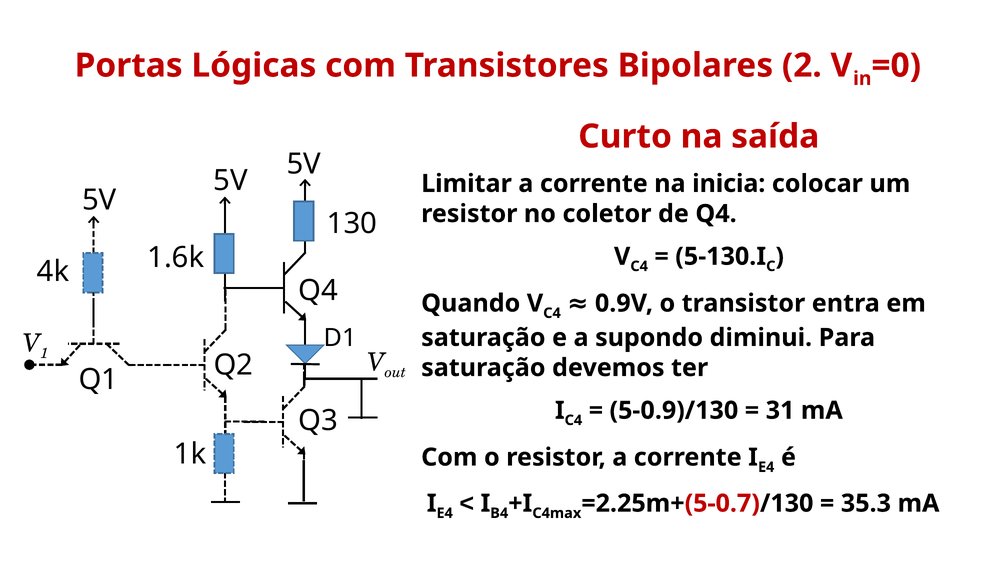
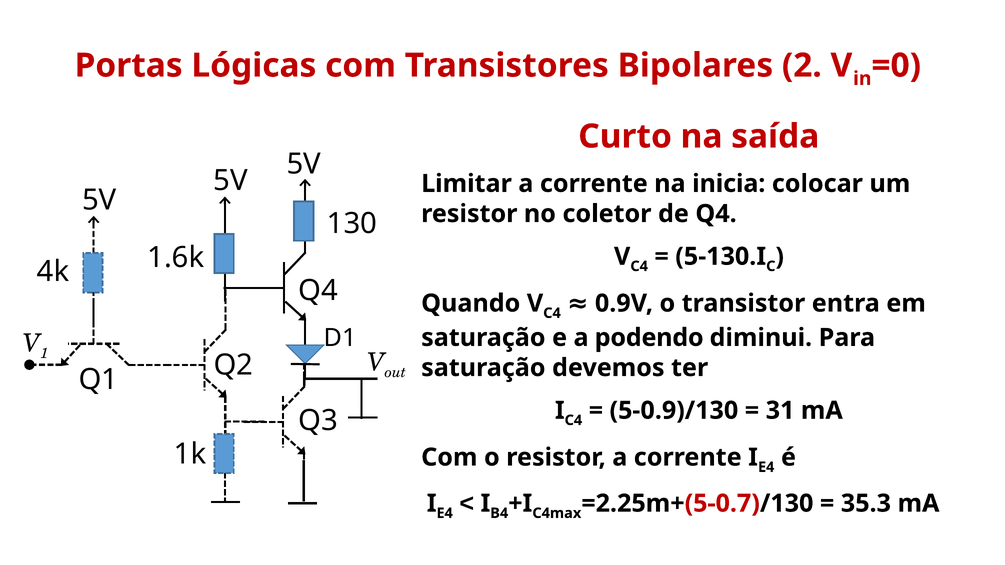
supondo: supondo -> podendo
